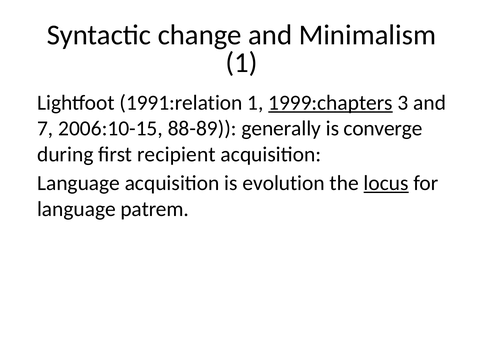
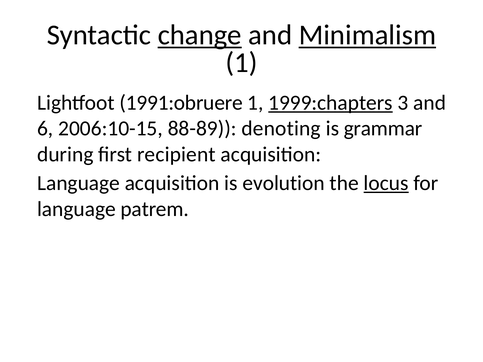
change underline: none -> present
Minimalism underline: none -> present
1991:relation: 1991:relation -> 1991:obruere
7: 7 -> 6
generally: generally -> denoting
converge: converge -> grammar
